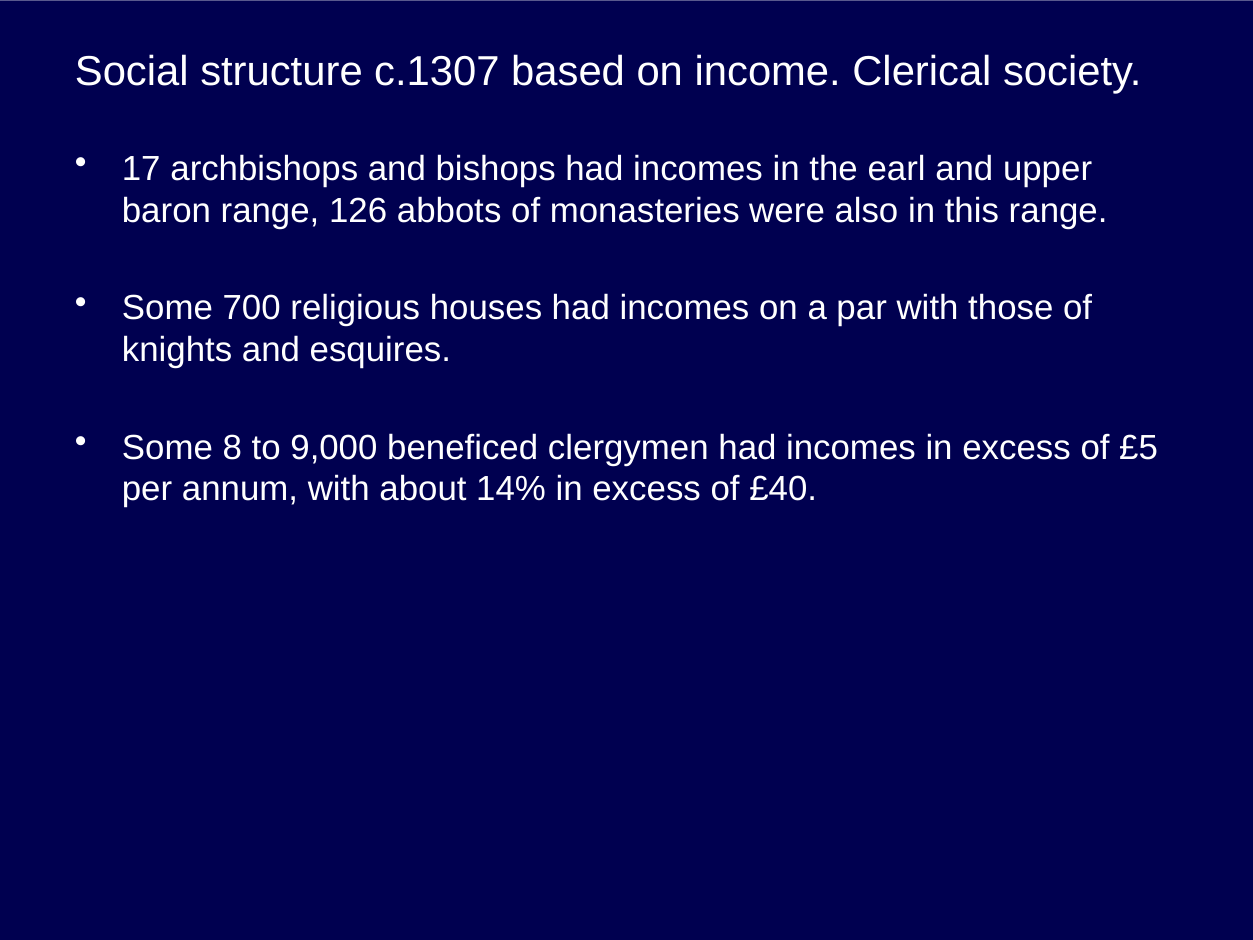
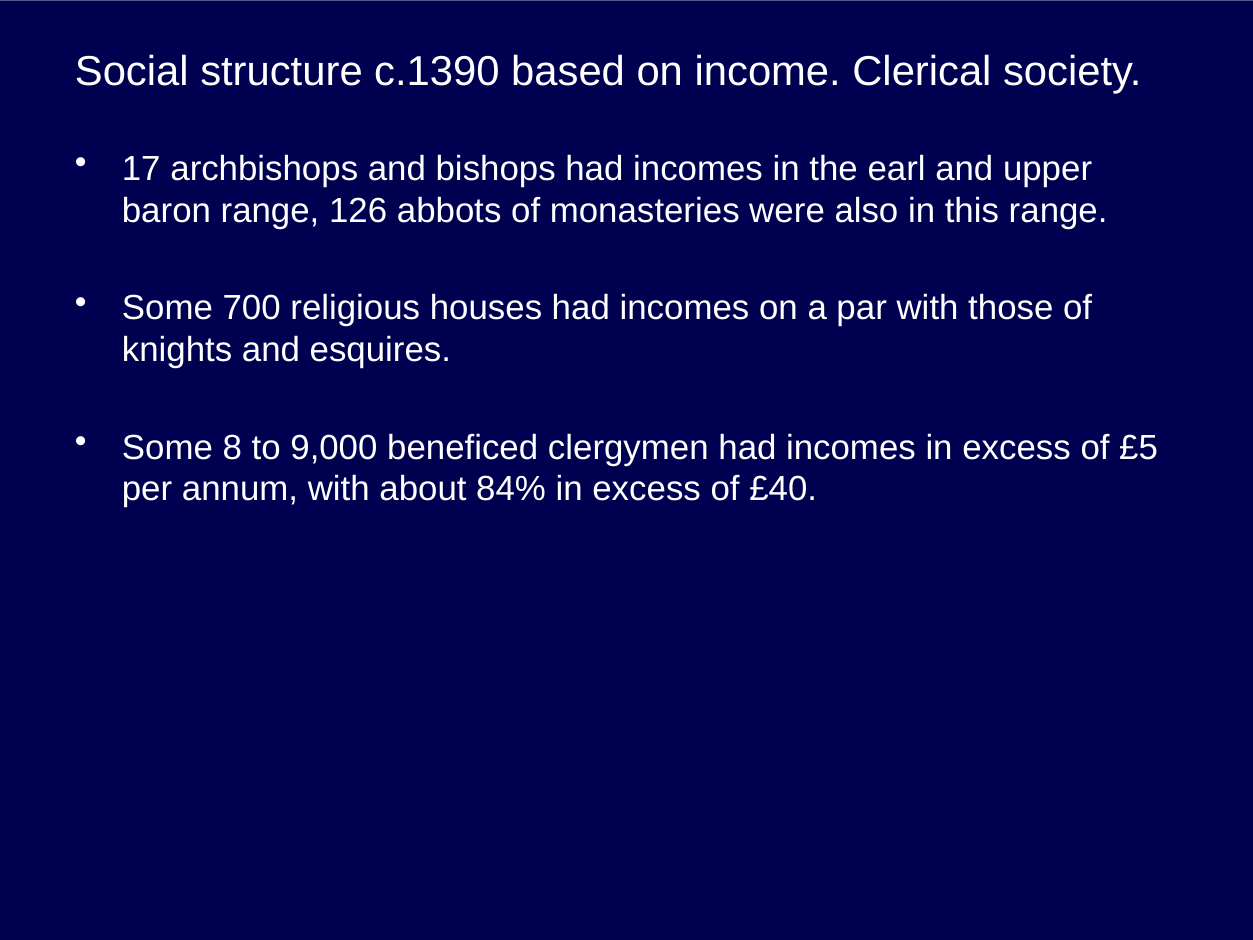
c.1307: c.1307 -> c.1390
14%: 14% -> 84%
